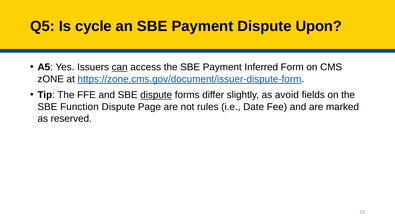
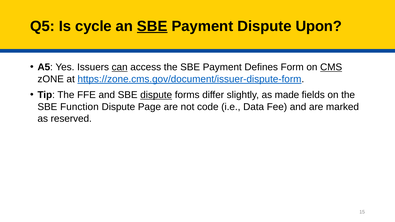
SBE at (152, 26) underline: none -> present
Inferred: Inferred -> Defines
CMS underline: none -> present
avoid: avoid -> made
rules: rules -> code
Date: Date -> Data
